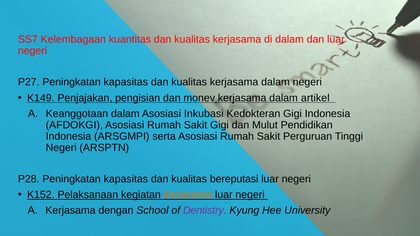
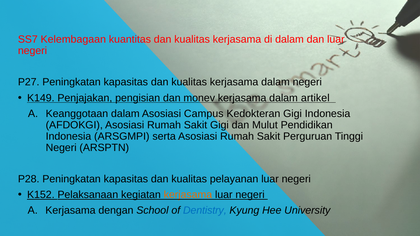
Inkubasi: Inkubasi -> Campus
bereputasi: bereputasi -> pelayanan
Dentistry colour: purple -> blue
